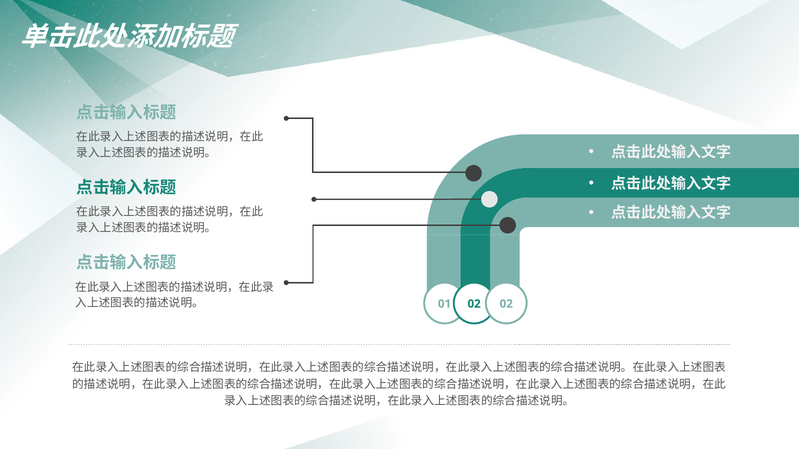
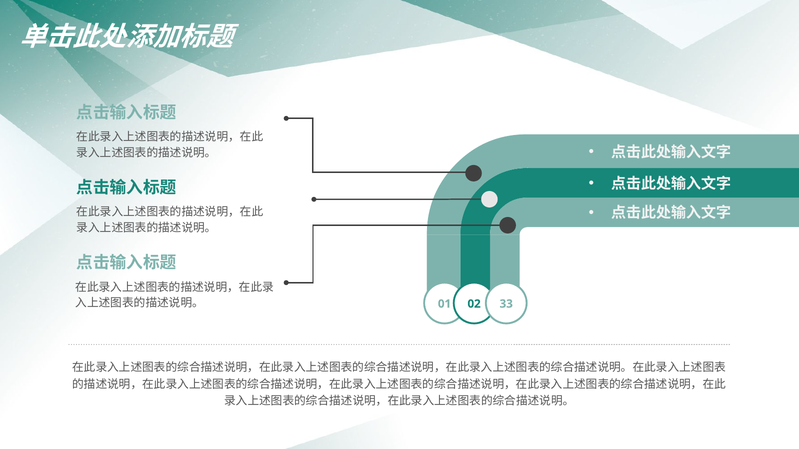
02 02: 02 -> 33
